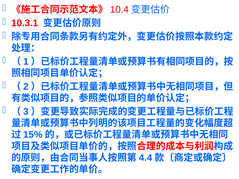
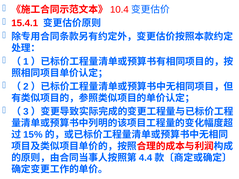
10.3.1: 10.3.1 -> 15.4.1
